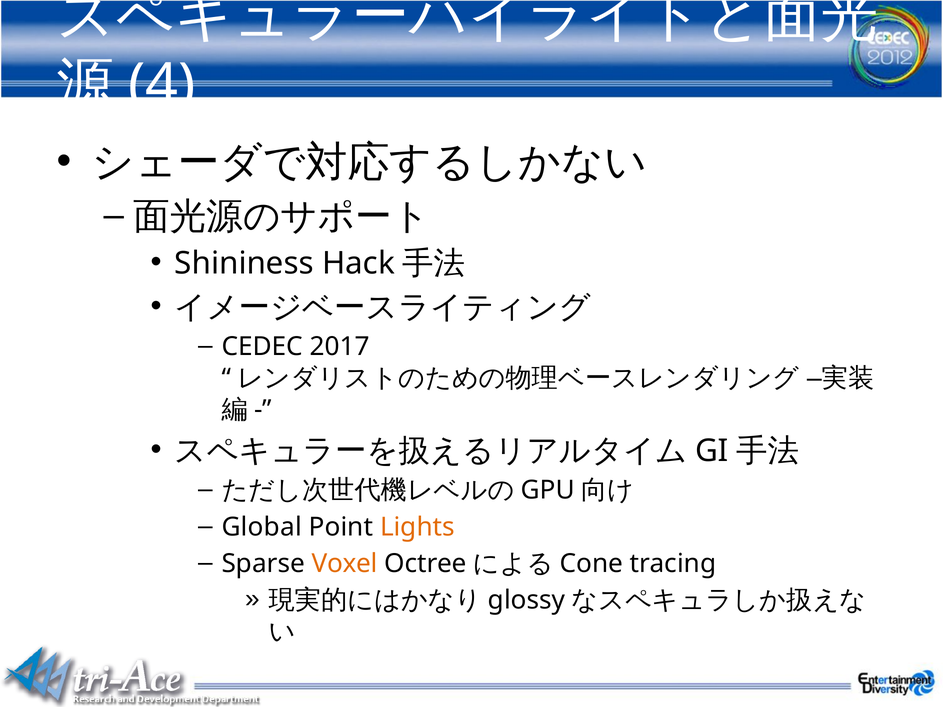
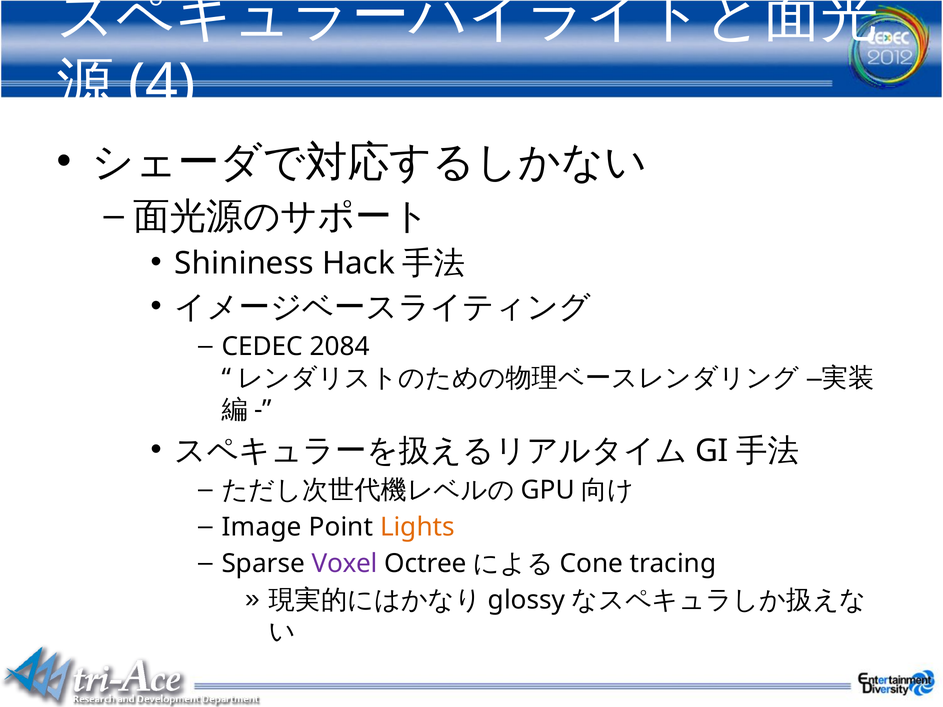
2017: 2017 -> 2084
Global: Global -> Image
Voxel colour: orange -> purple
